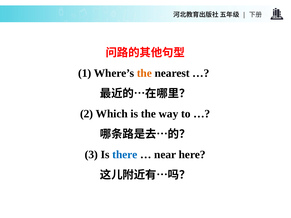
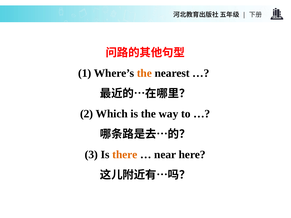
there colour: blue -> orange
